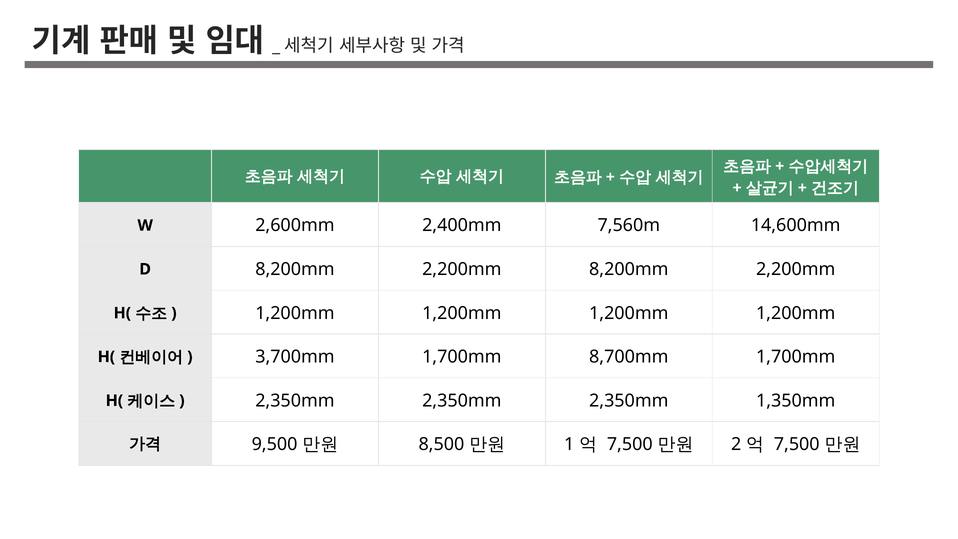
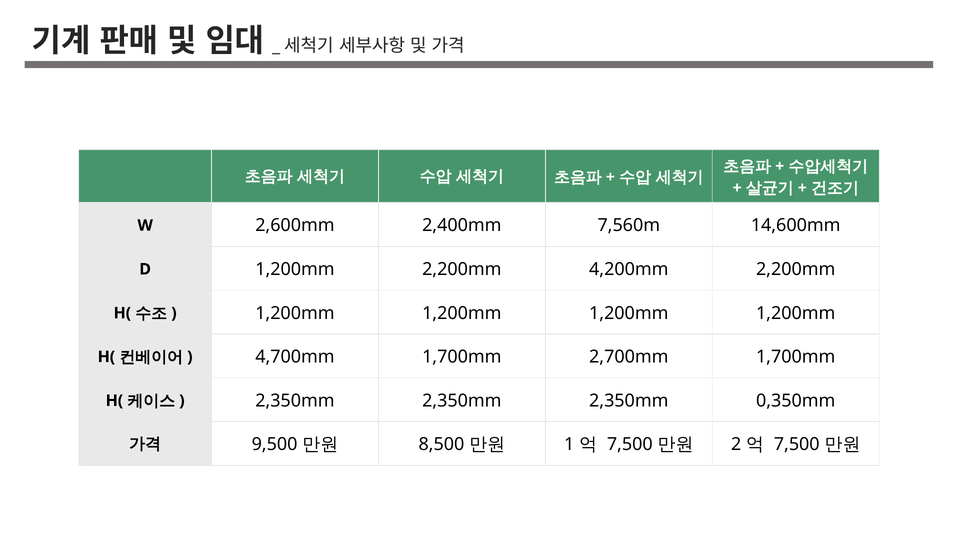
D 8,200mm: 8,200mm -> 1,200mm
2,200mm 8,200mm: 8,200mm -> 4,200mm
3,700mm: 3,700mm -> 4,700mm
8,700mm: 8,700mm -> 2,700mm
1,350mm: 1,350mm -> 0,350mm
